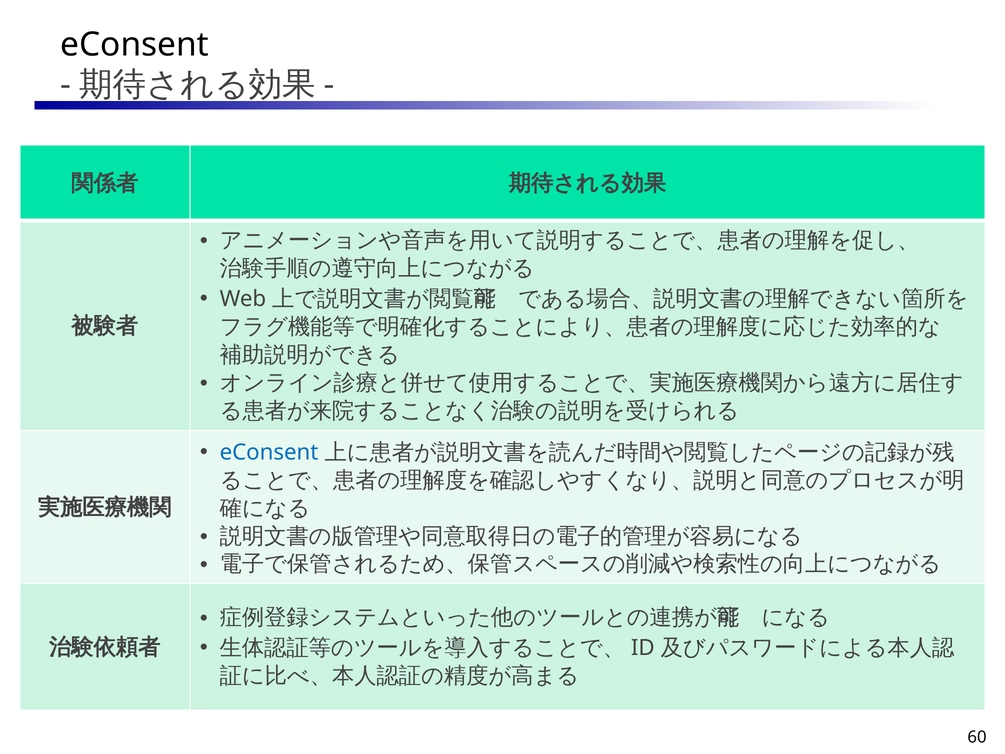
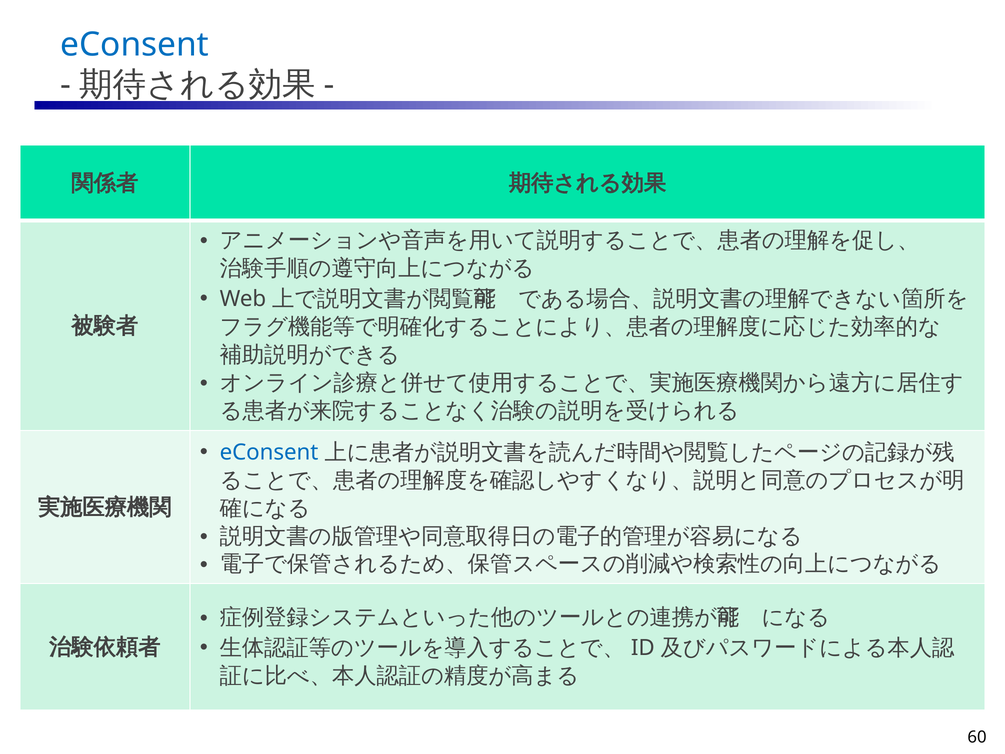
eConsent at (135, 45) colour: black -> blue
